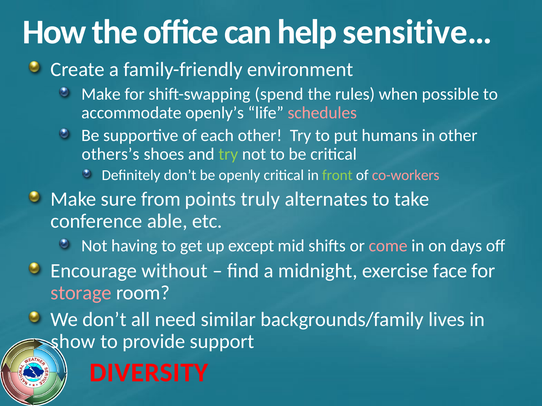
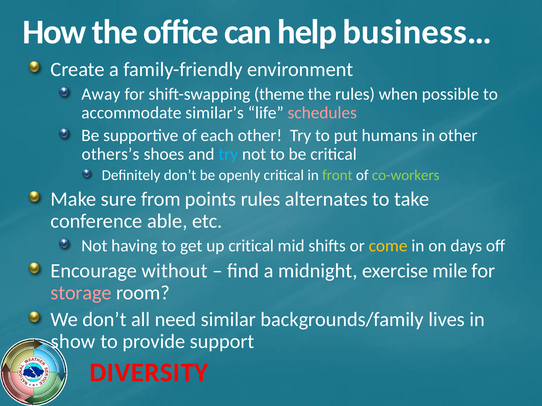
sensitive…: sensitive… -> business…
Make at (101, 94): Make -> Away
spend: spend -> theme
openly’s: openly’s -> similar’s
try at (228, 154) colour: light green -> light blue
co-workers colour: pink -> light green
points truly: truly -> rules
up except: except -> critical
come colour: pink -> yellow
face: face -> mile
